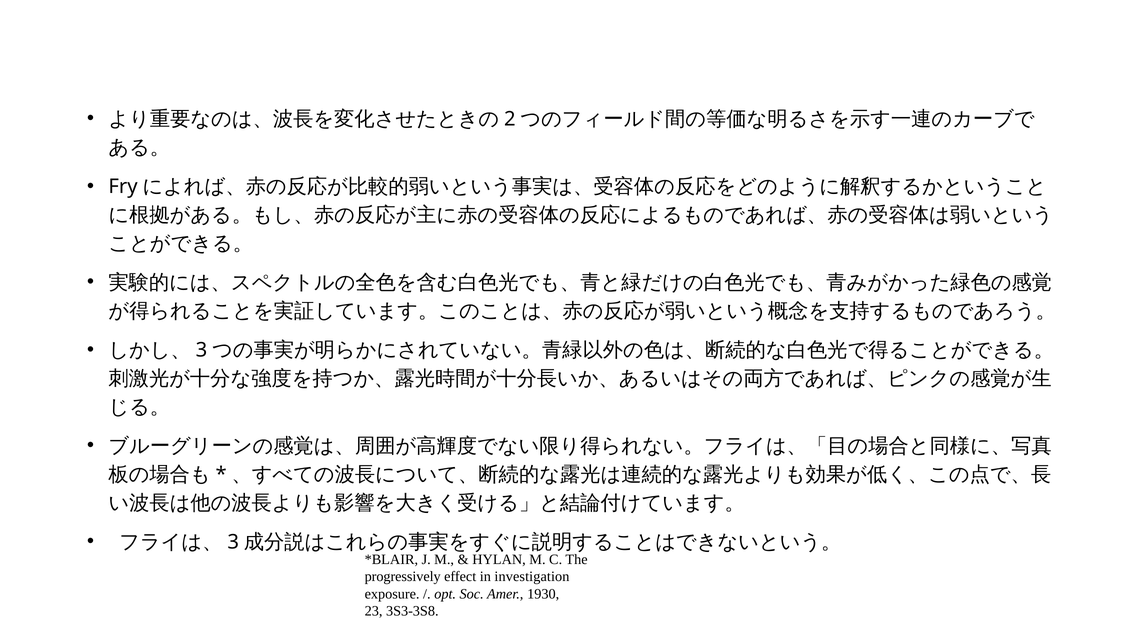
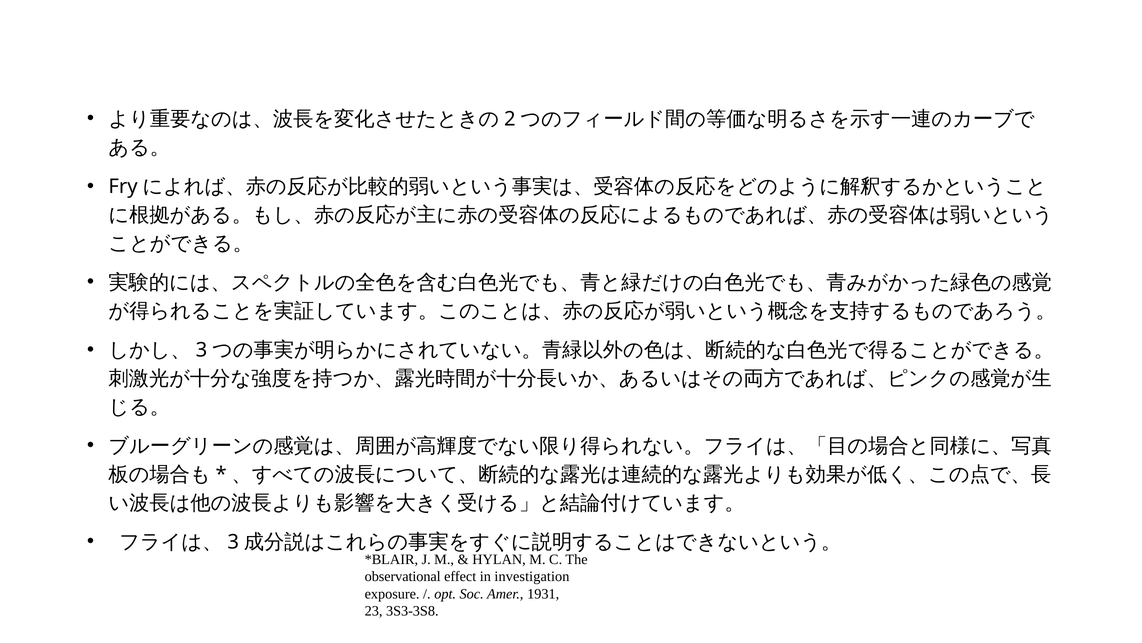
progressively: progressively -> observational
1930: 1930 -> 1931
